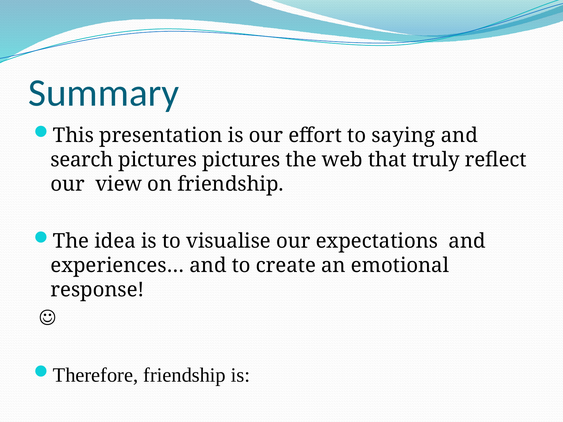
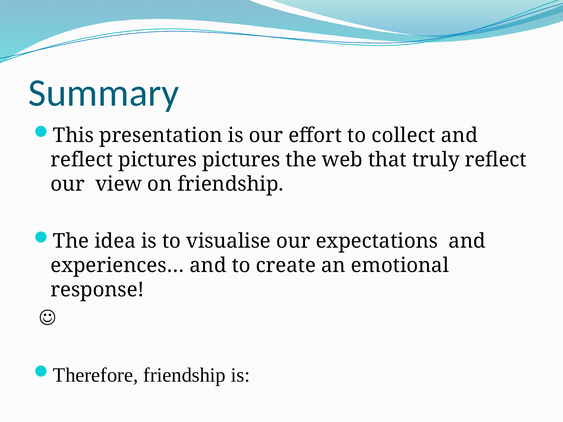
saying: saying -> collect
search at (82, 160): search -> reflect
